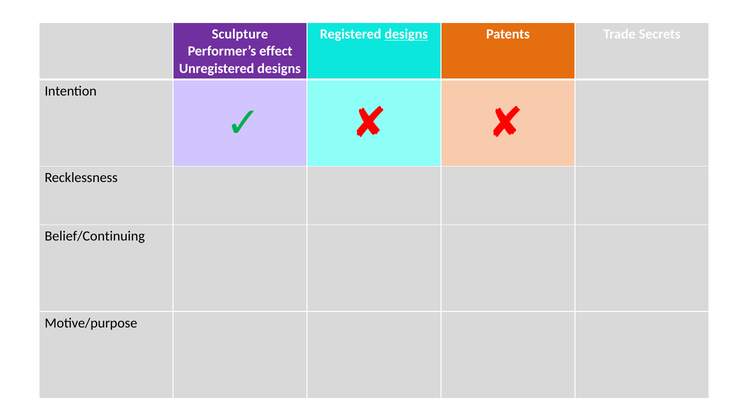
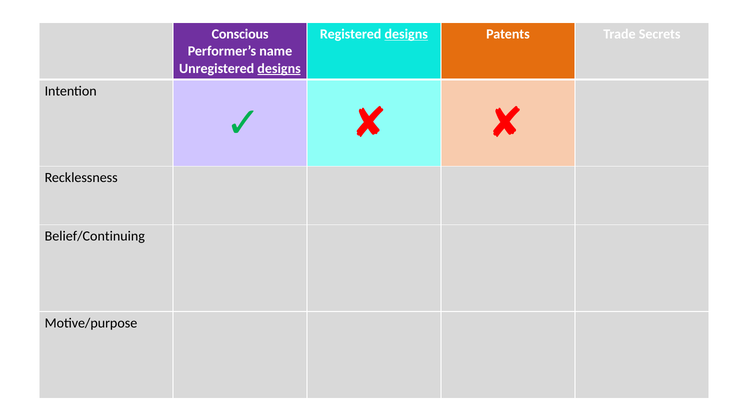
Sculpture: Sculpture -> Conscious
effect: effect -> name
designs at (279, 69) underline: none -> present
